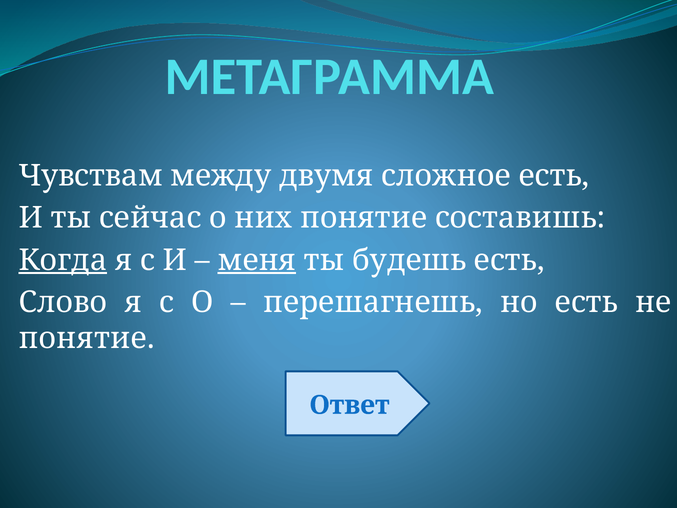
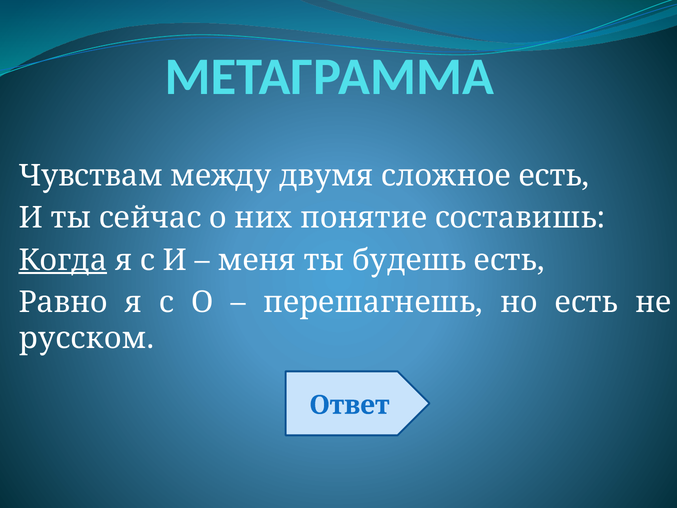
меня underline: present -> none
Слово: Слово -> Равно
понятие at (87, 338): понятие -> русском
